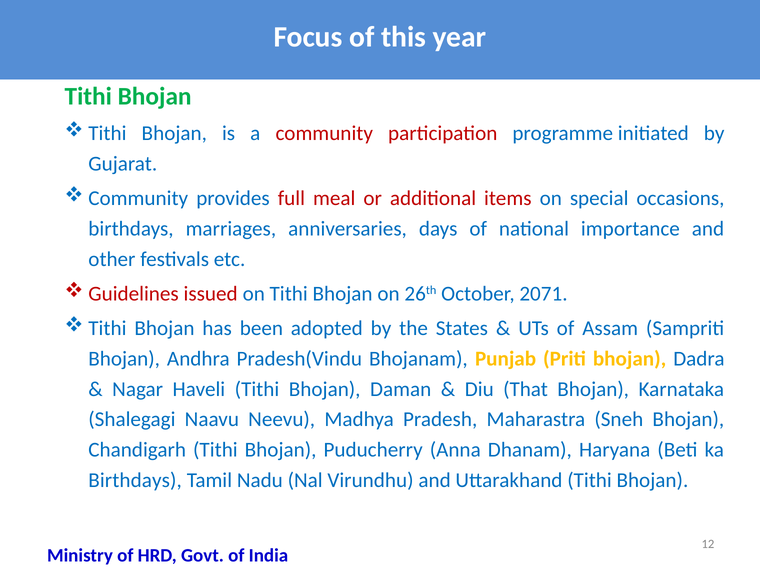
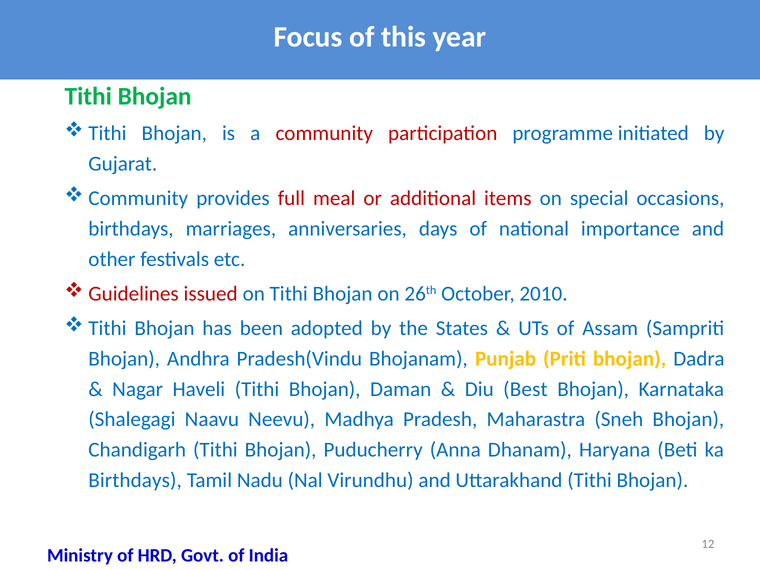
2071: 2071 -> 2010
That: That -> Best
